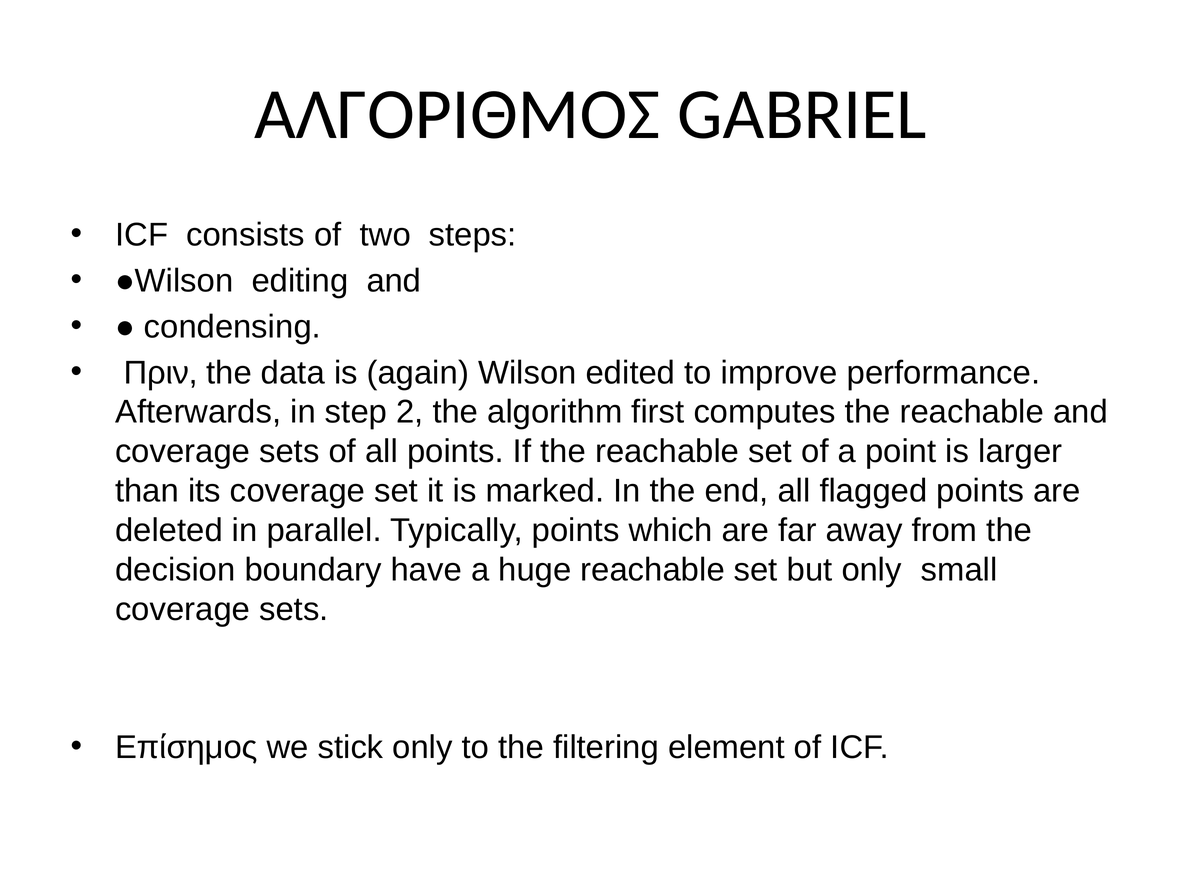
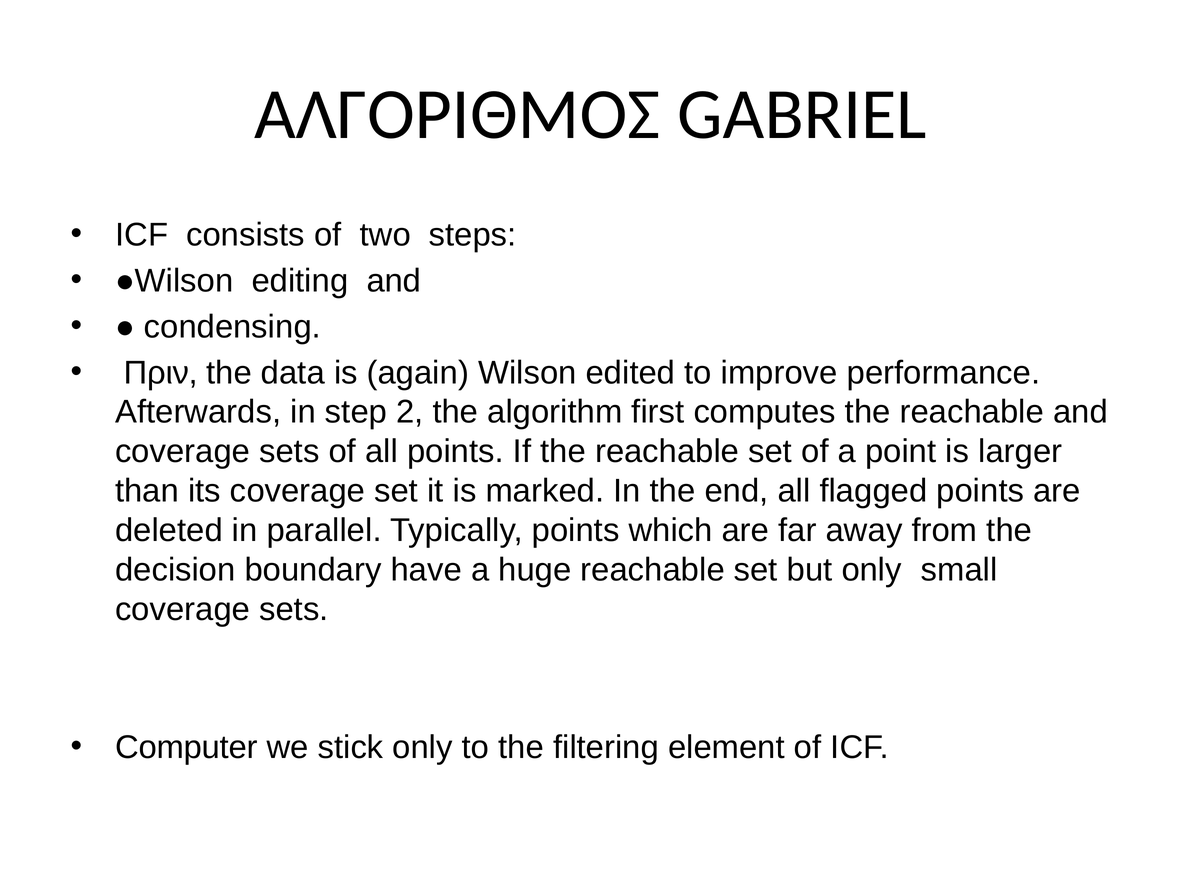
Επίσημος: Επίσημος -> Computer
